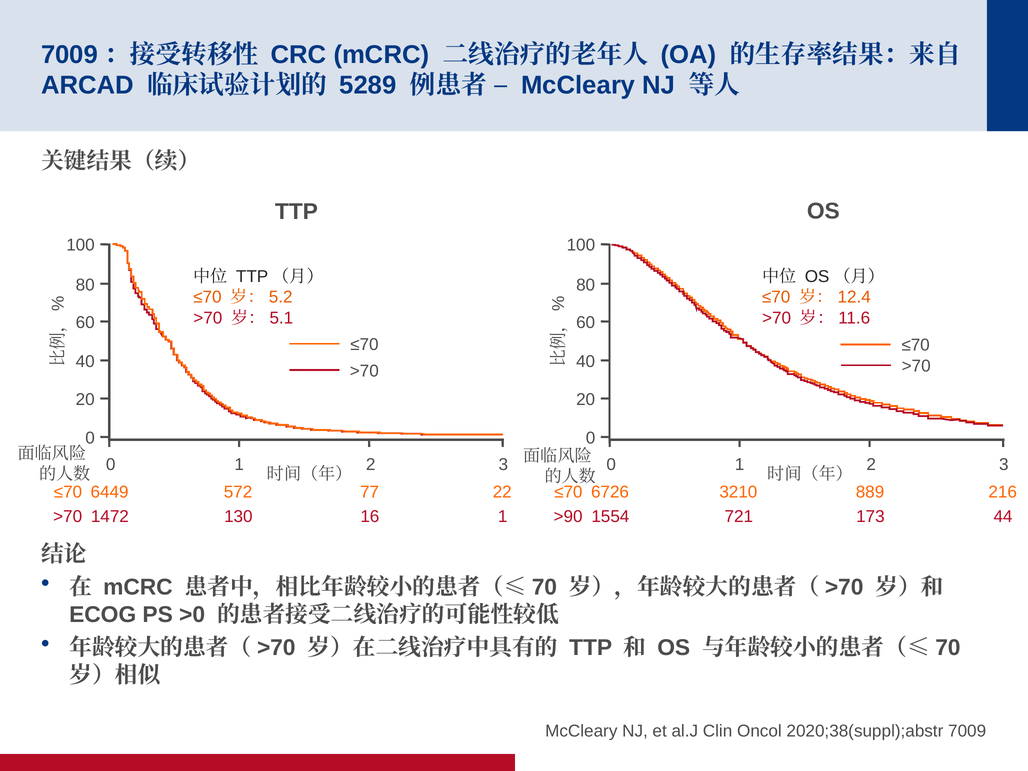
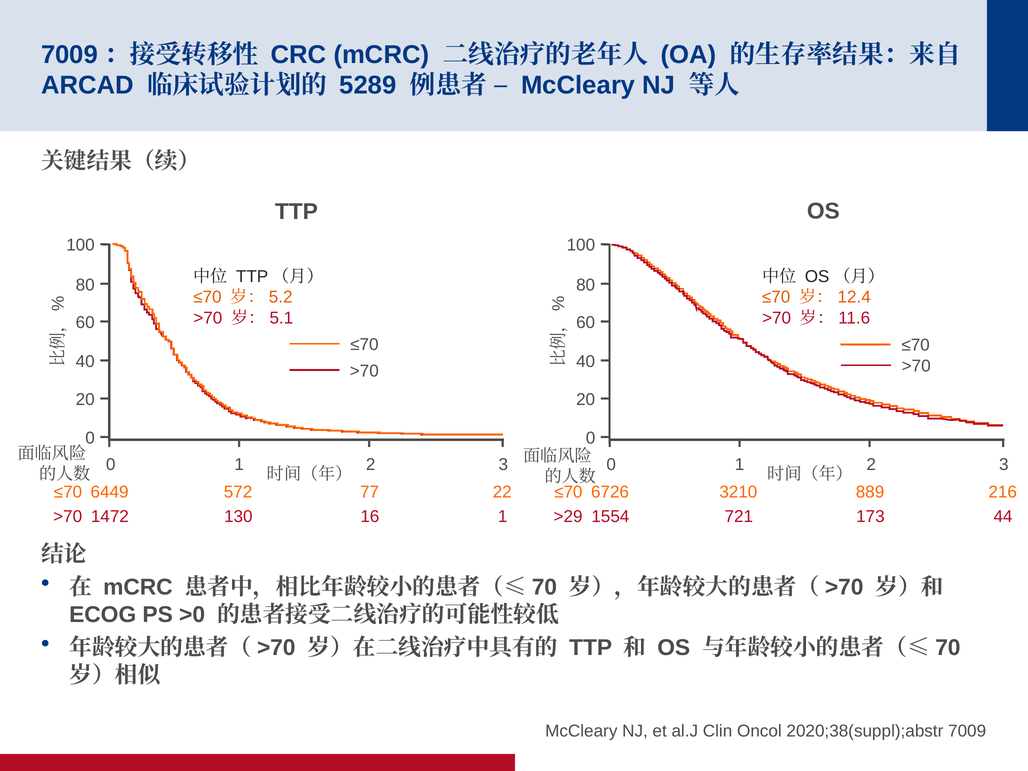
>90: >90 -> >29
